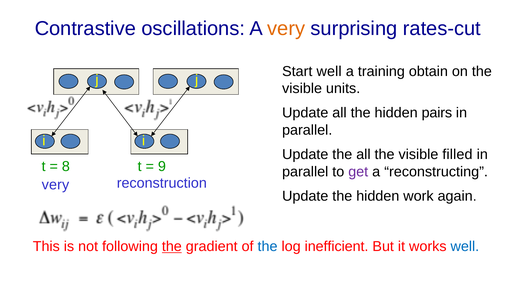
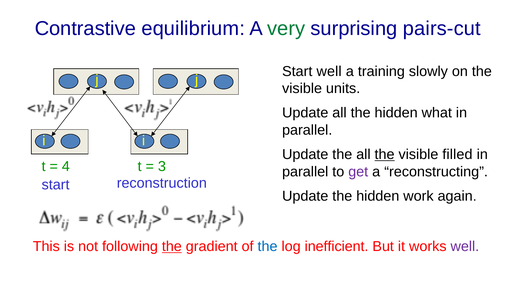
oscillations: oscillations -> equilibrium
very at (286, 29) colour: orange -> green
rates-cut: rates-cut -> pairs-cut
obtain: obtain -> slowly
pairs: pairs -> what
the at (385, 155) underline: none -> present
8: 8 -> 4
9: 9 -> 3
very at (55, 185): very -> start
well at (465, 247) colour: blue -> purple
